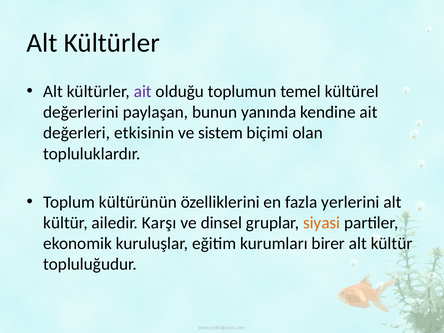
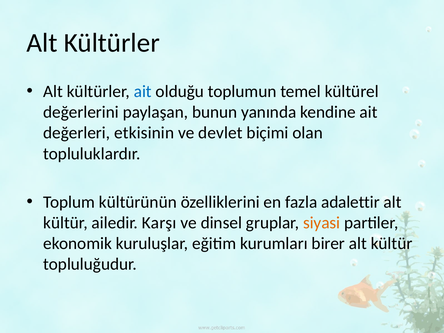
ait at (143, 91) colour: purple -> blue
sistem: sistem -> devlet
yerlerini: yerlerini -> adalettir
